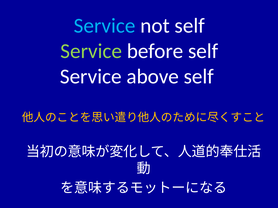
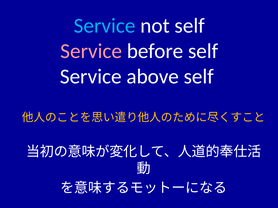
Service at (91, 51) colour: light green -> pink
